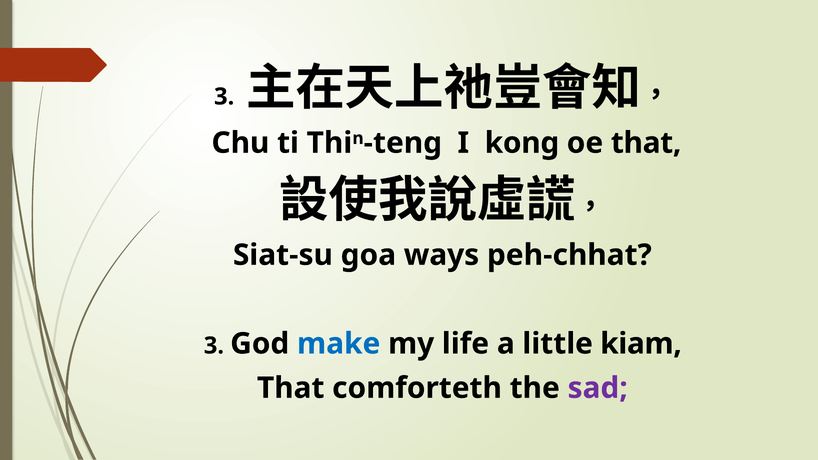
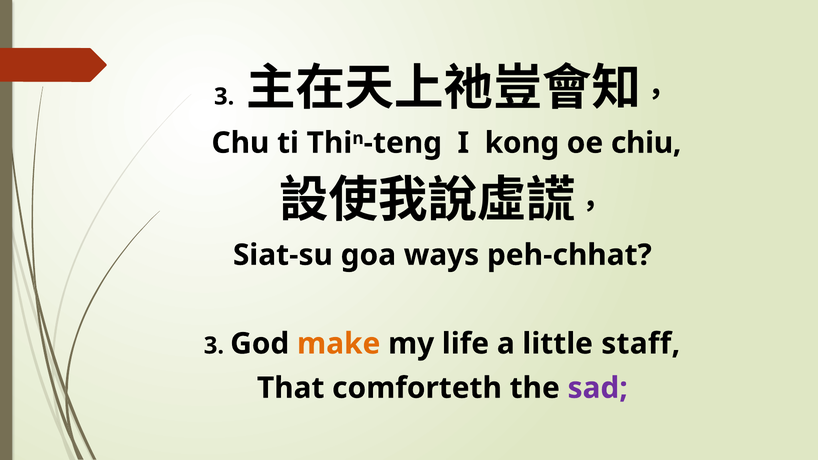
oe that: that -> chiu
make colour: blue -> orange
kiam: kiam -> staff
